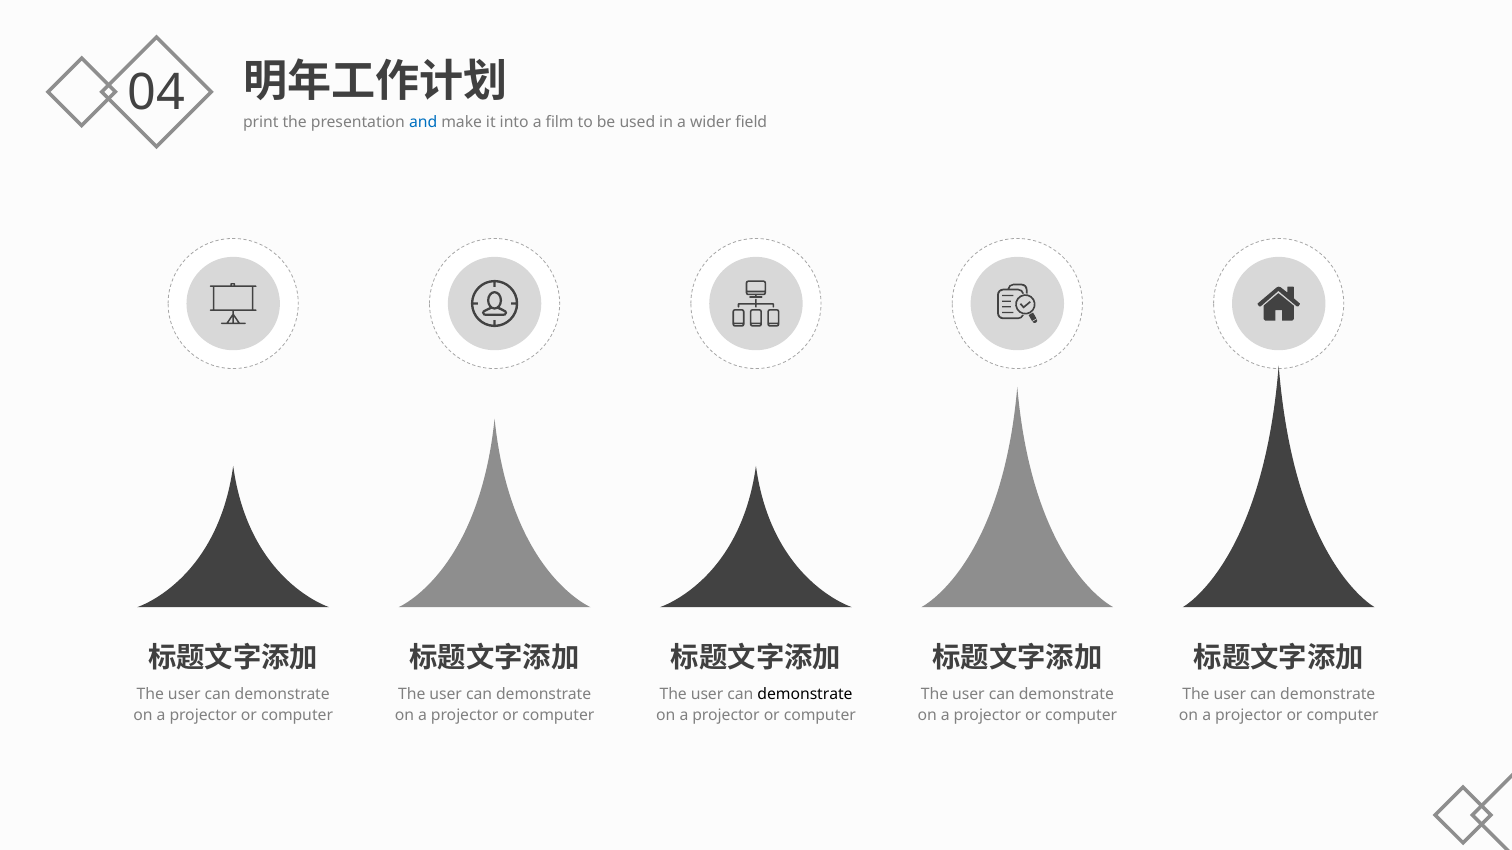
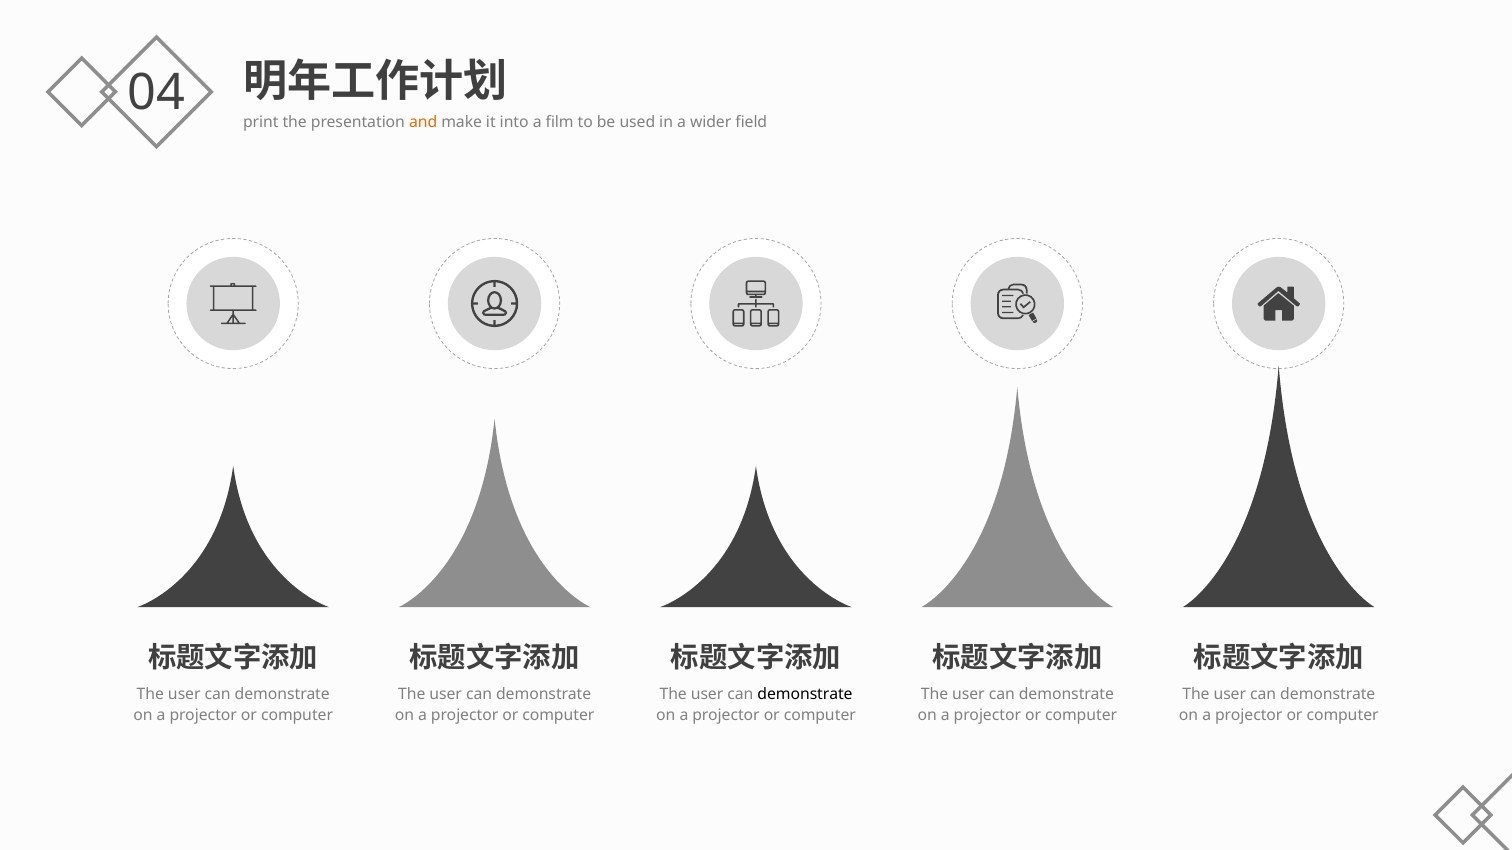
and colour: blue -> orange
